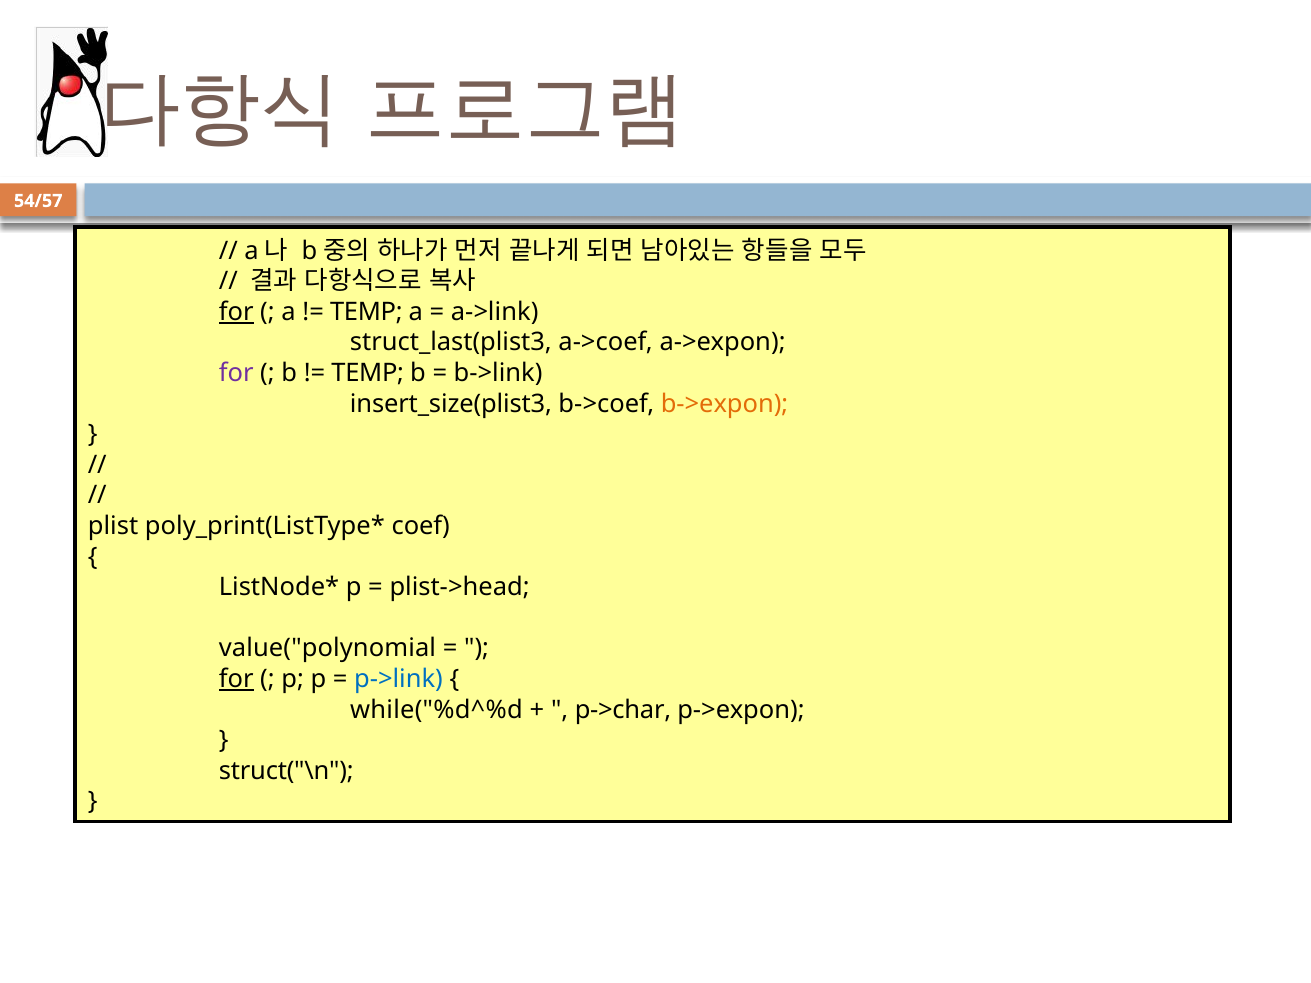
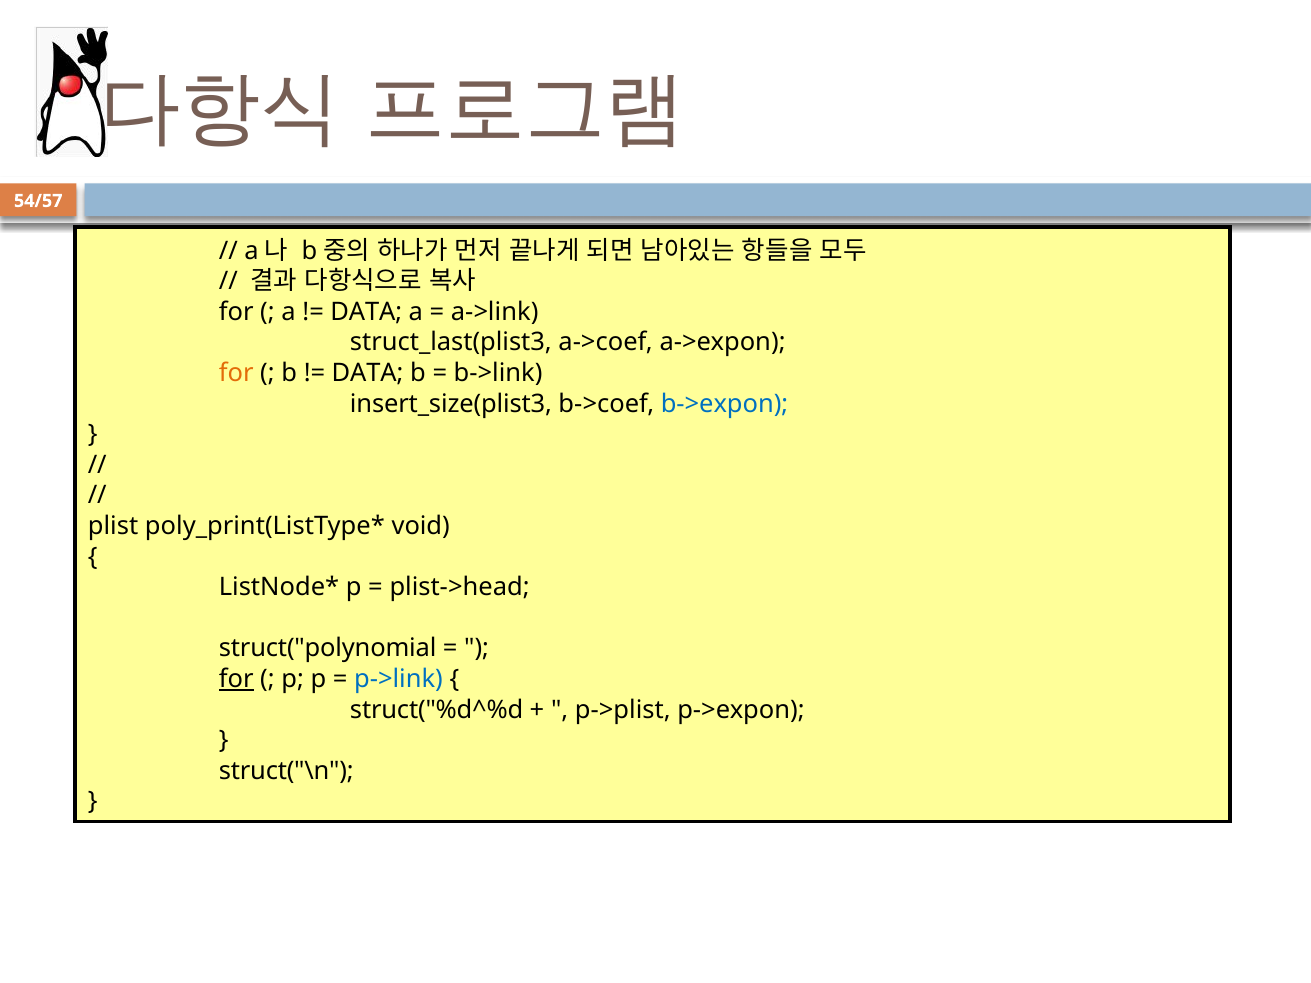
for at (236, 312) underline: present -> none
TEMP at (366, 312): TEMP -> DATA
for at (236, 373) colour: purple -> orange
TEMP at (368, 373): TEMP -> DATA
b->expon colour: orange -> blue
coef: coef -> void
value("polynomial: value("polynomial -> struct("polynomial
while("%d^%d: while("%d^%d -> struct("%d^%d
p->char: p->char -> p->plist
